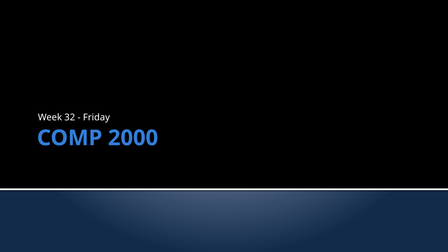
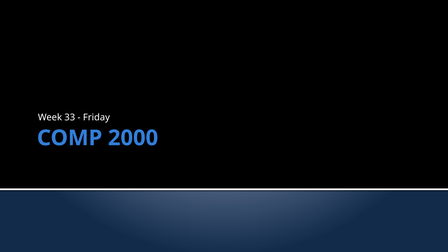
32: 32 -> 33
